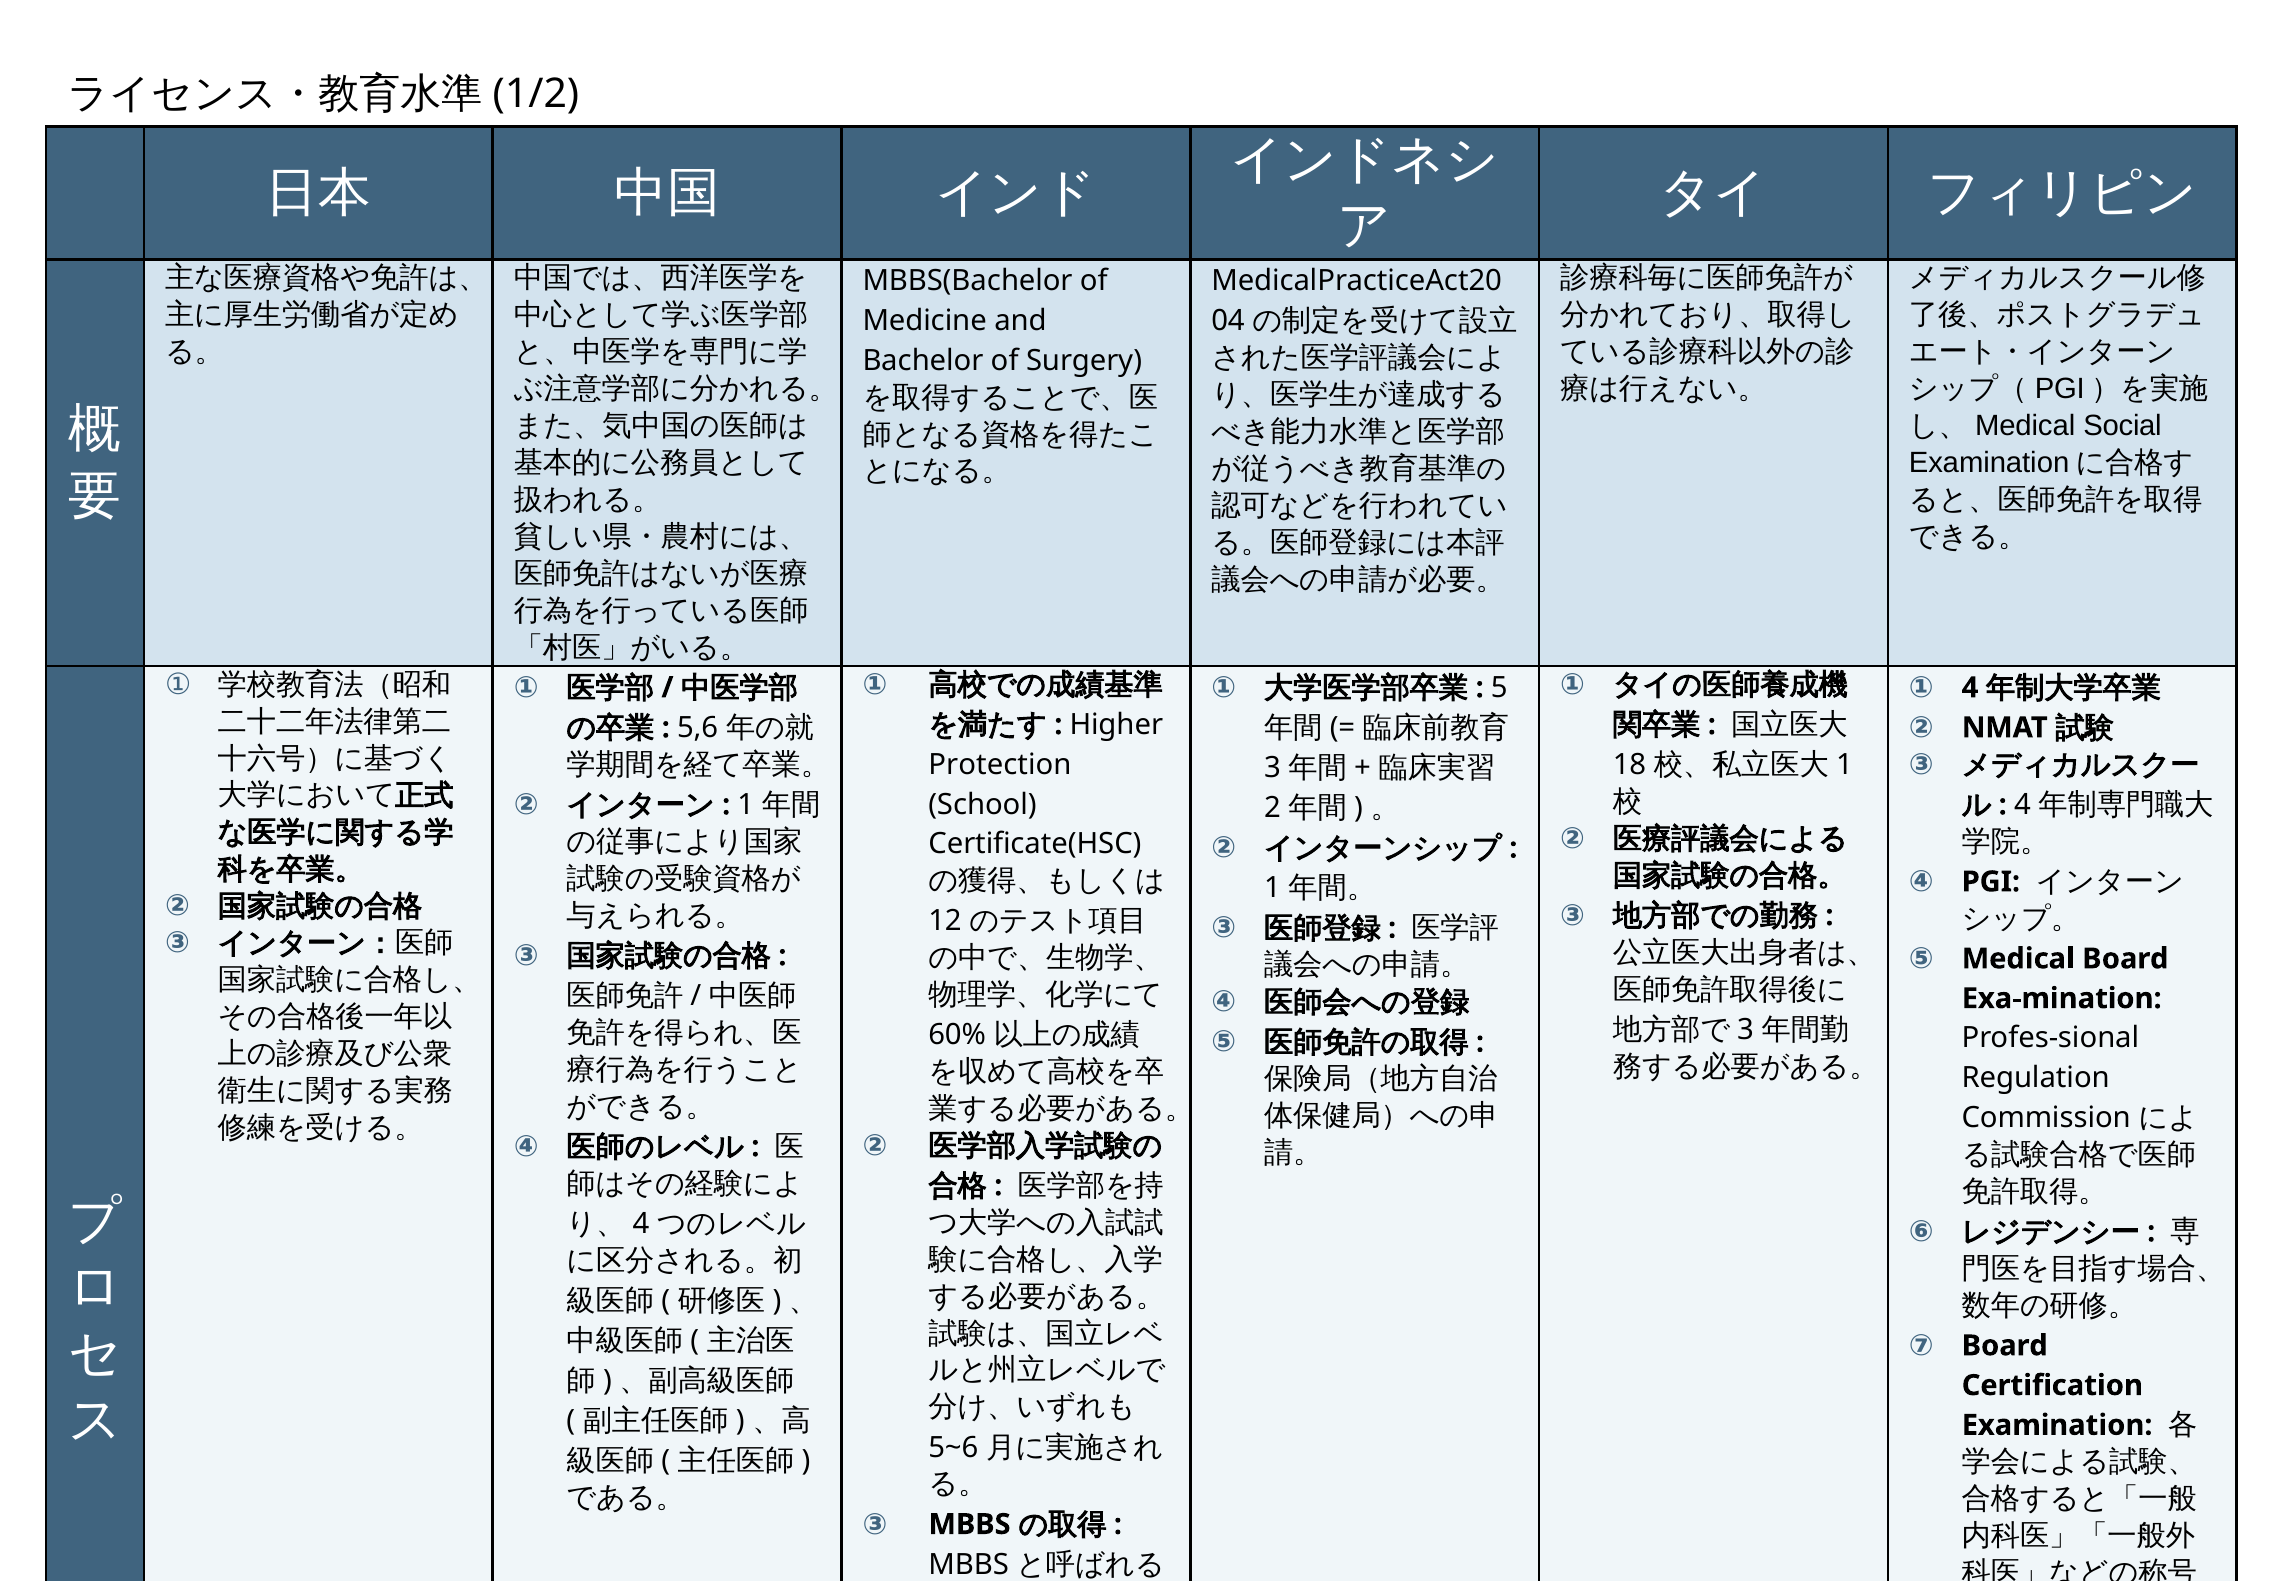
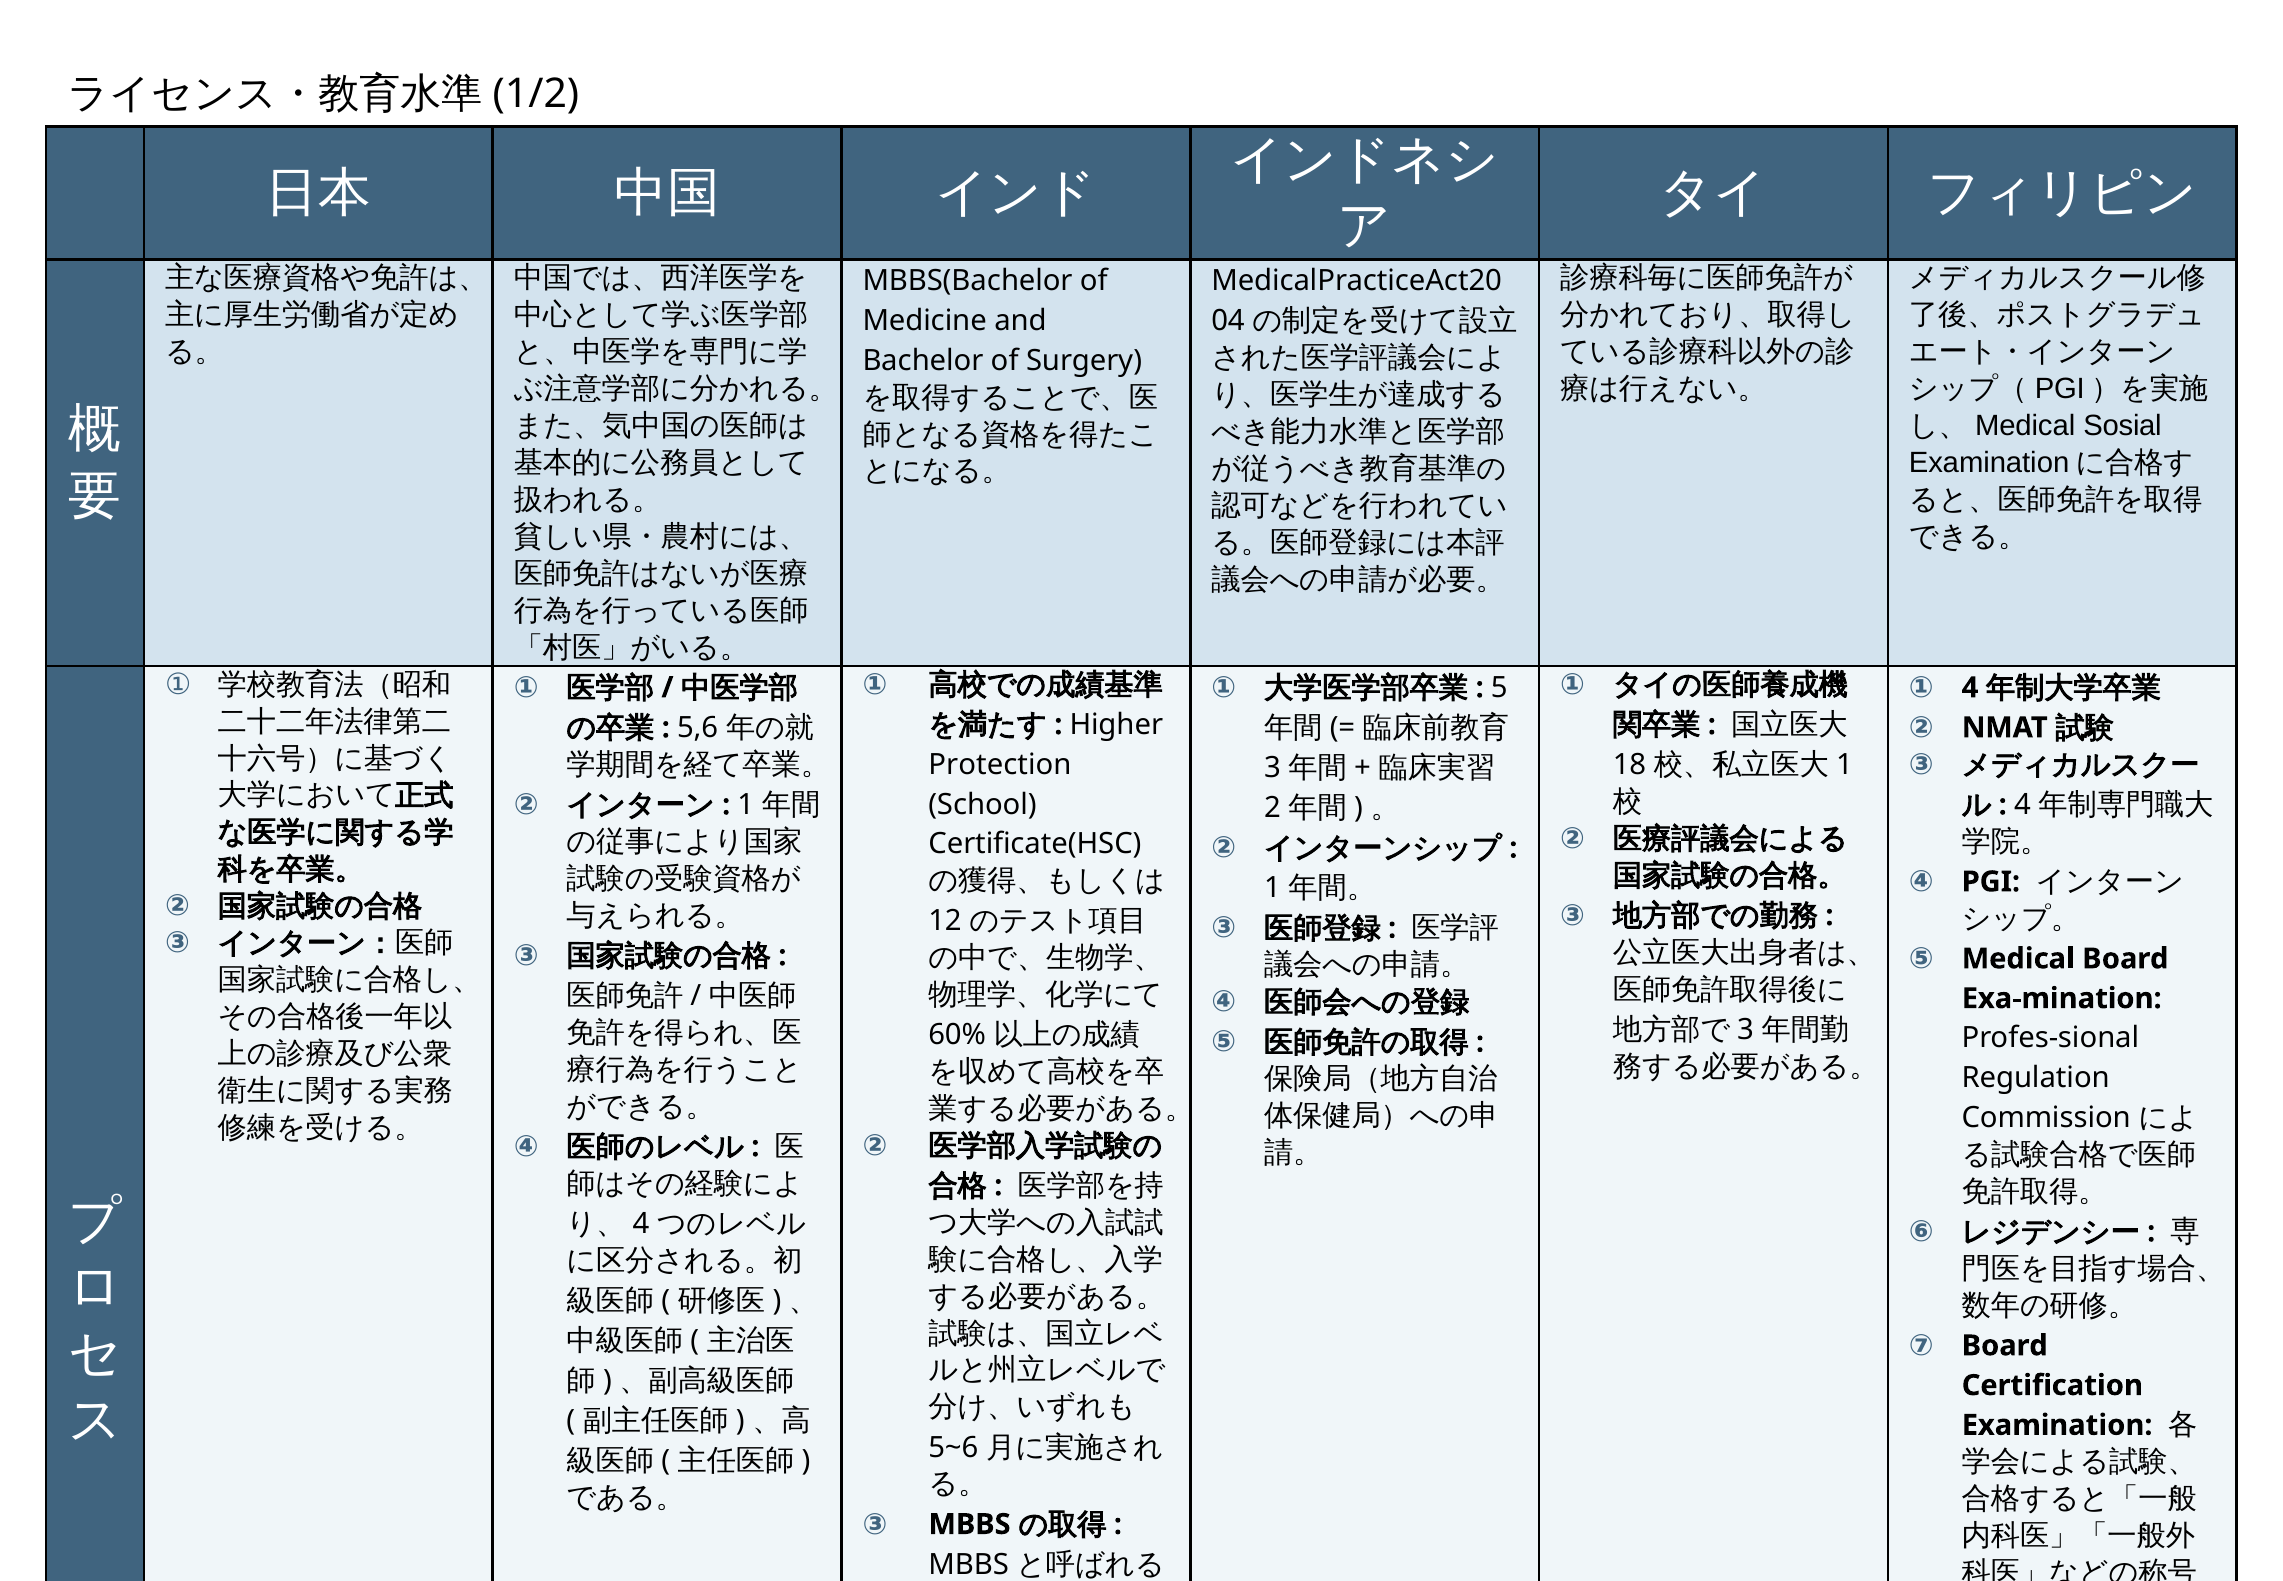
Social: Social -> Sosial
